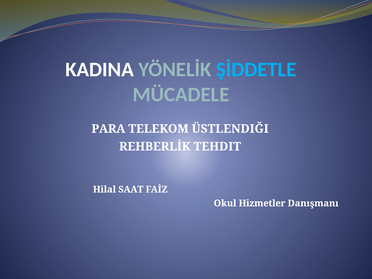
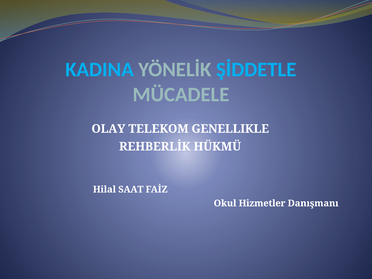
KADINA colour: white -> light blue
PARA: PARA -> OLAY
ÜSTLENDIĞI: ÜSTLENDIĞI -> GENELLIKLE
TEHDIT: TEHDIT -> HÜKMÜ
